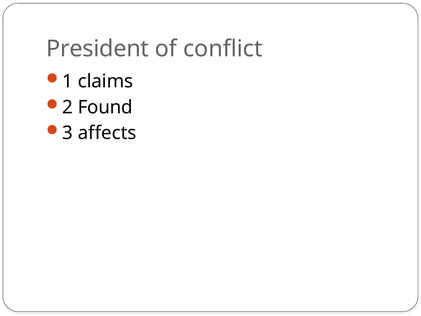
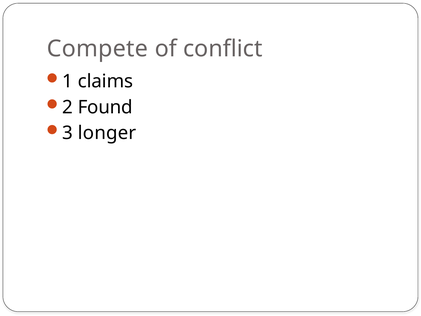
President: President -> Compete
affects: affects -> longer
